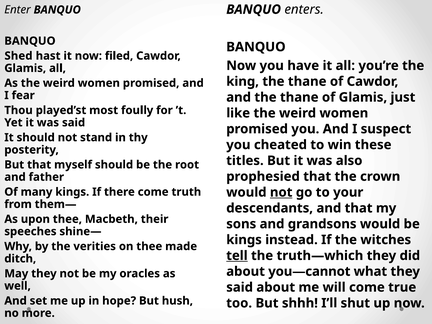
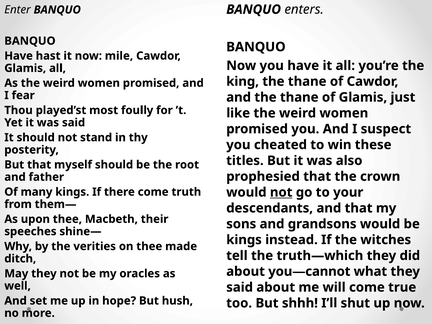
Shed at (18, 56): Shed -> Have
filed: filed -> mile
tell underline: present -> none
